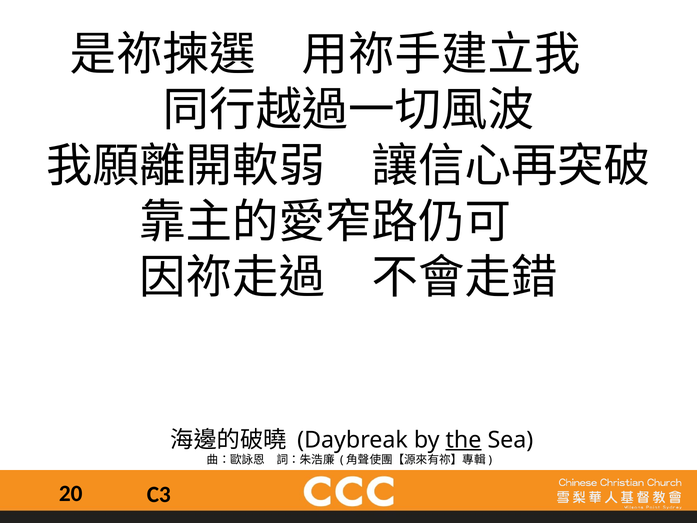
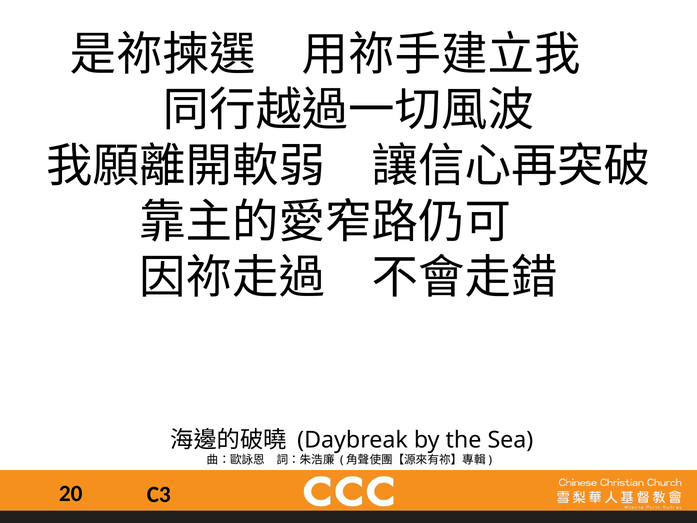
the underline: present -> none
